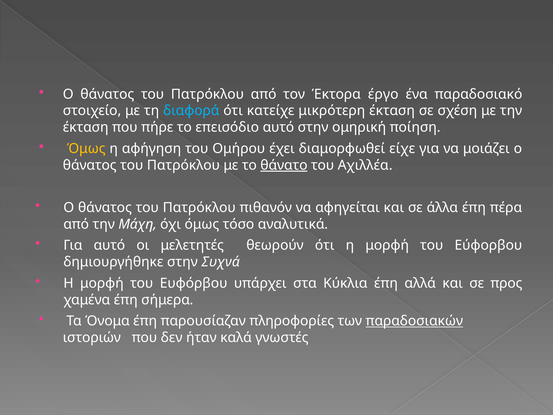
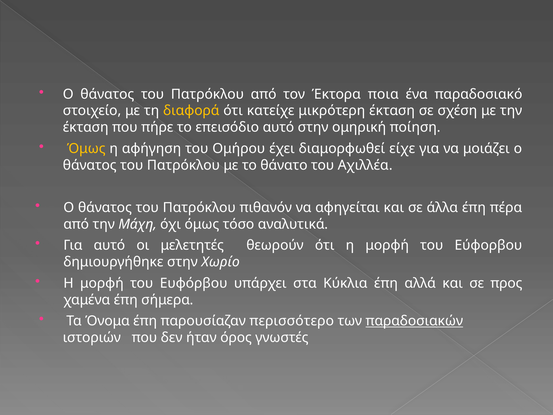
έργο: έργο -> ποια
διαφορά colour: light blue -> yellow
θάνατο underline: present -> none
Συχνά: Συχνά -> Χωρίο
πληροφορίες: πληροφορίες -> περισσότερο
καλά: καλά -> όρος
